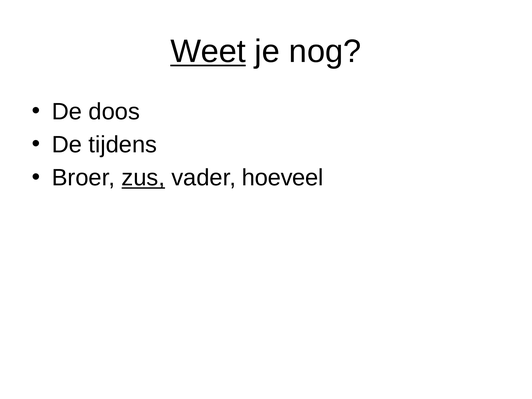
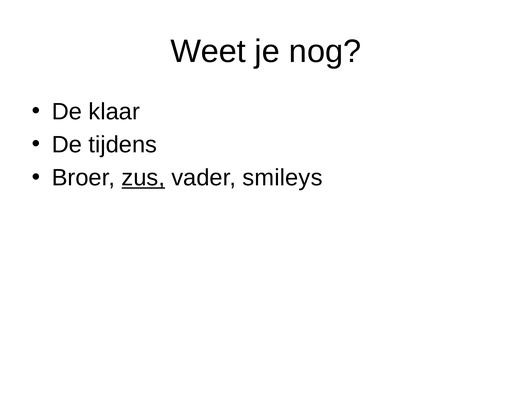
Weet underline: present -> none
doos: doos -> klaar
hoeveel: hoeveel -> smileys
